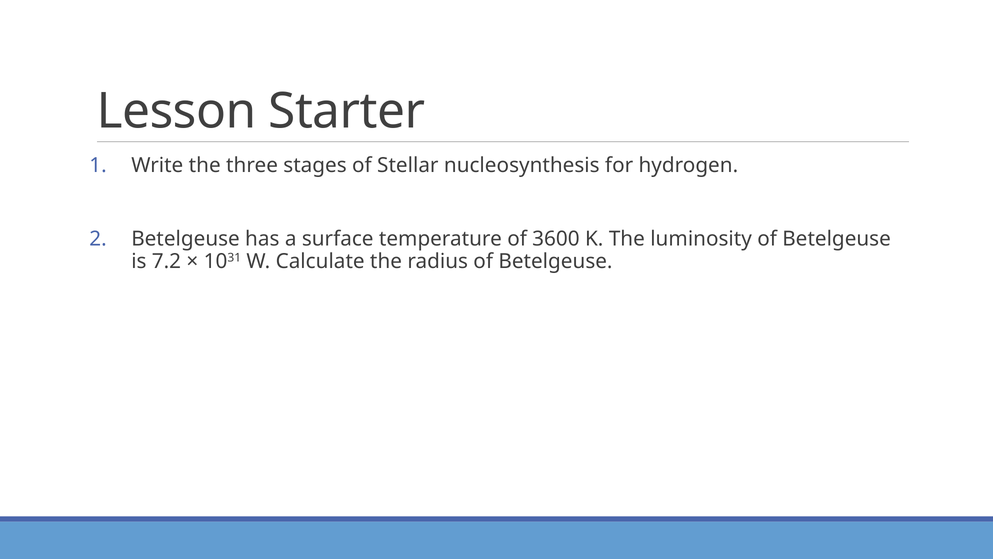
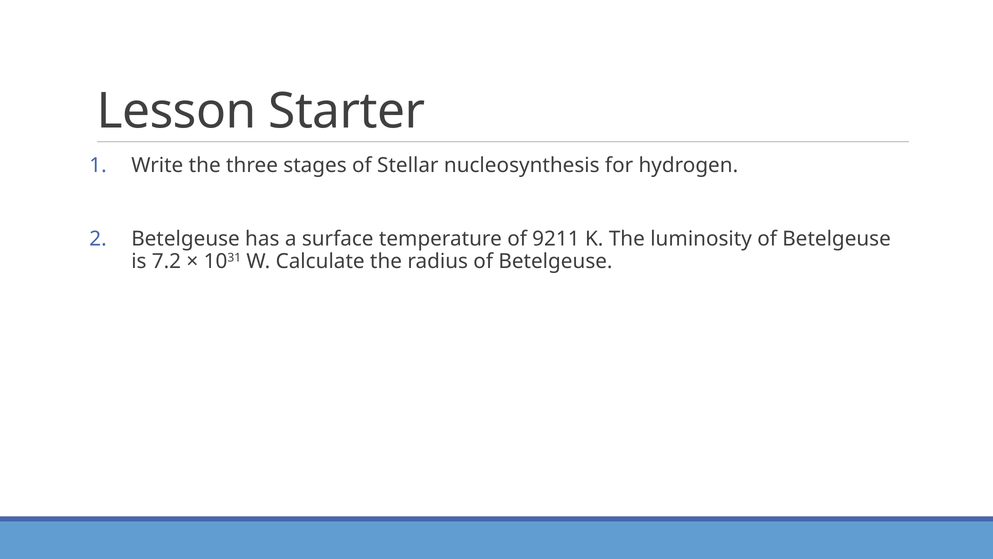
3600: 3600 -> 9211
